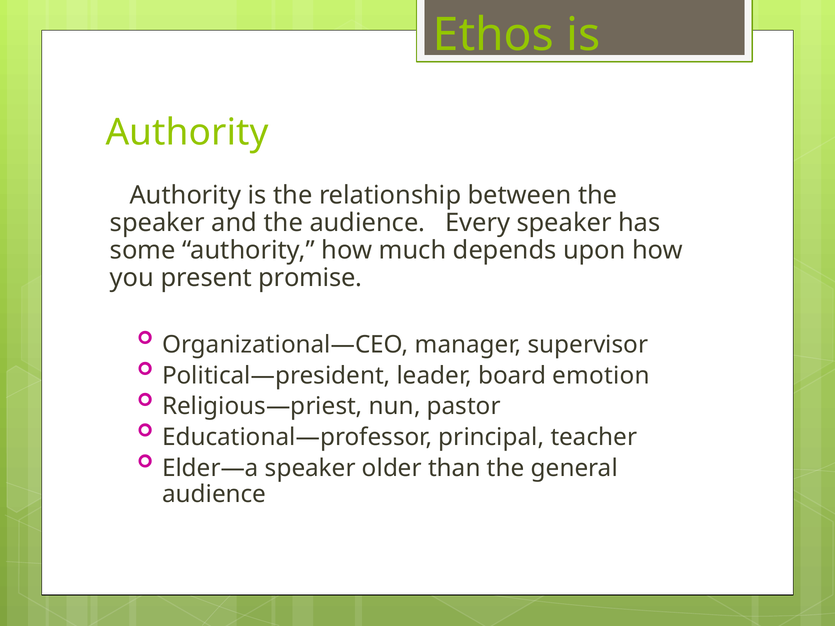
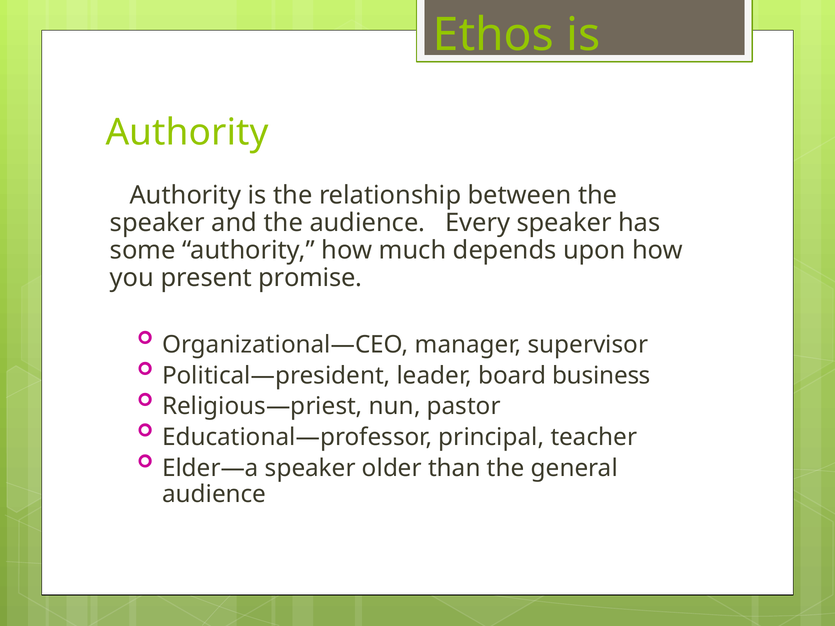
emotion: emotion -> business
